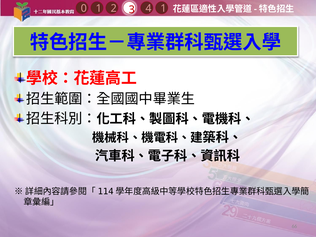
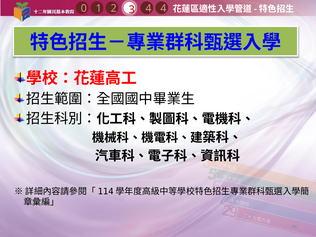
4 1: 1 -> 4
